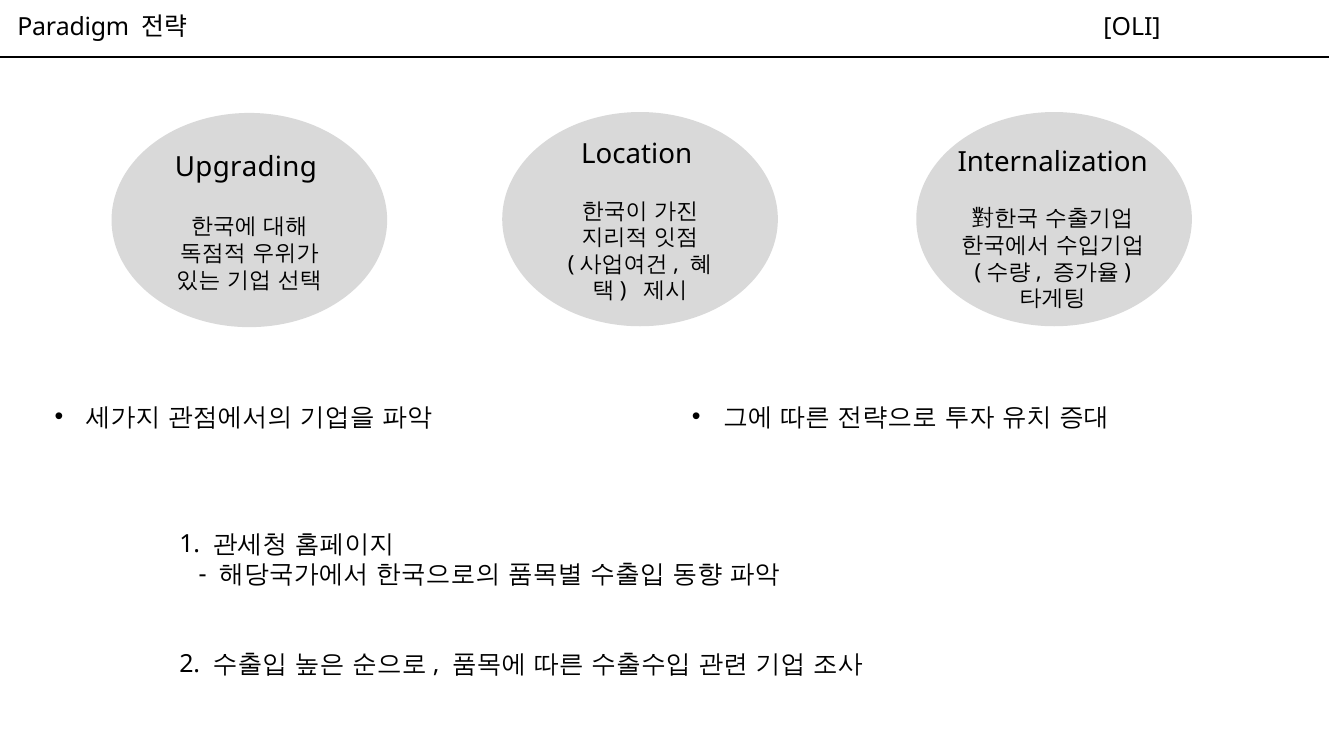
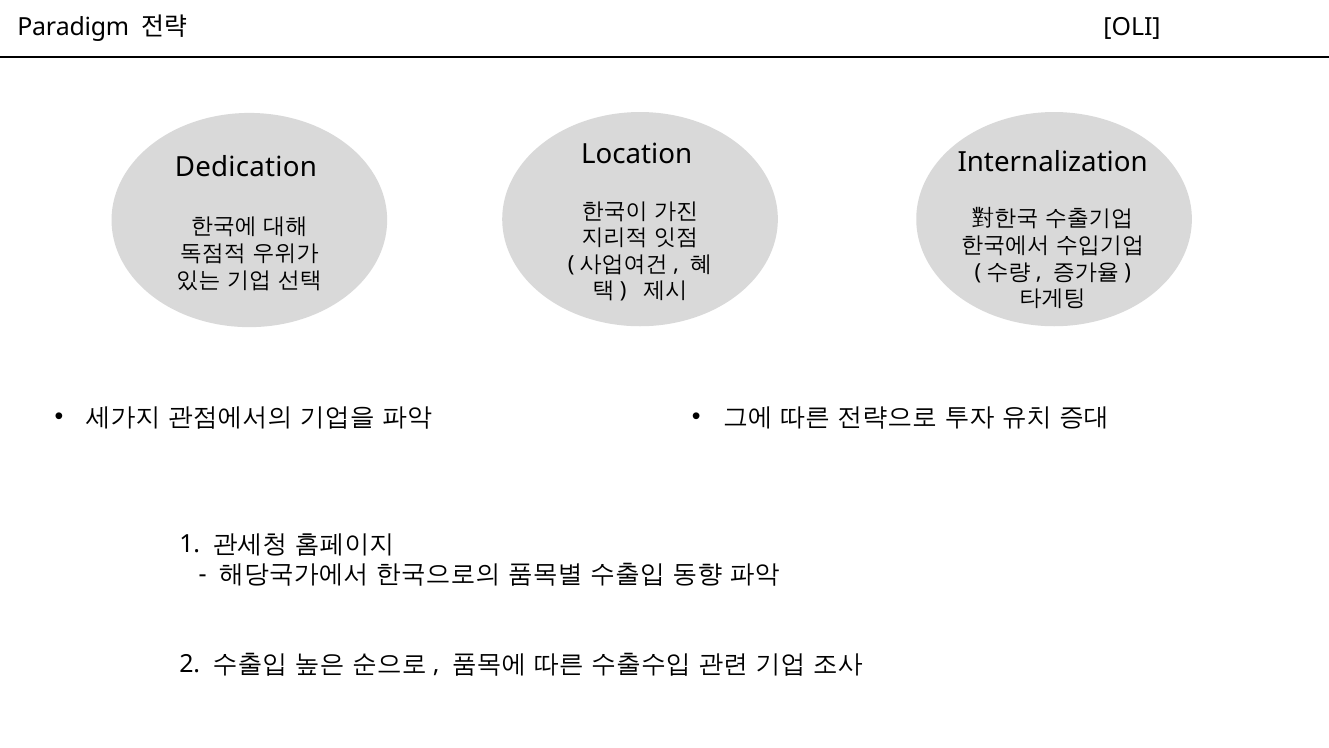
Upgrading: Upgrading -> Dedication
